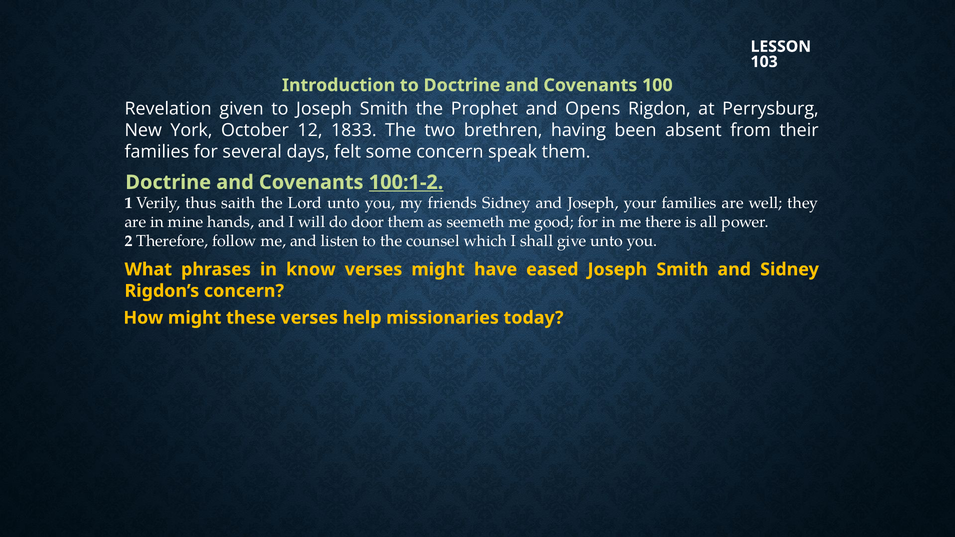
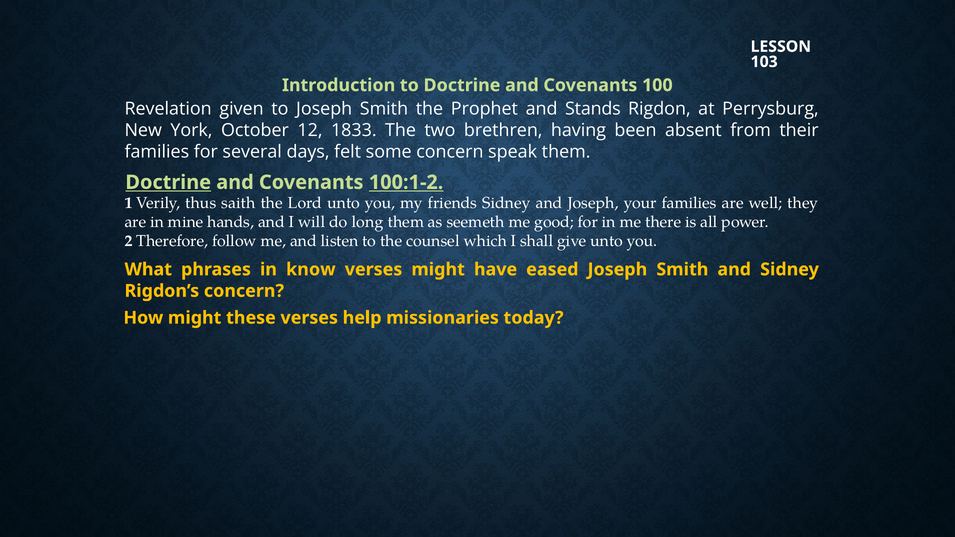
Opens: Opens -> Stands
Doctrine at (168, 182) underline: none -> present
door: door -> long
